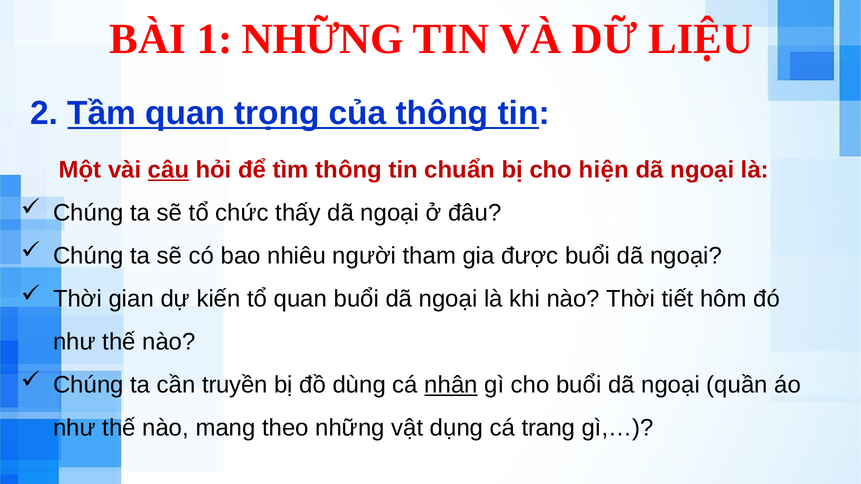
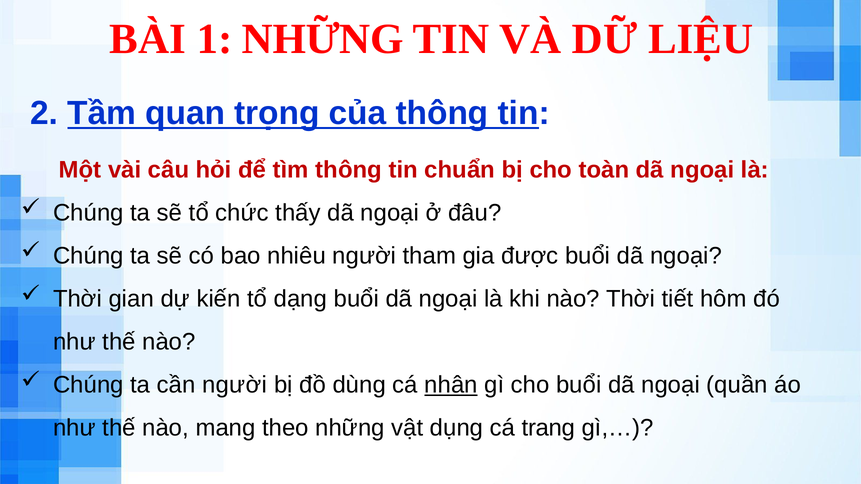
câu underline: present -> none
hiện: hiện -> toàn
tổ quan: quan -> dạng
cần truyền: truyền -> người
